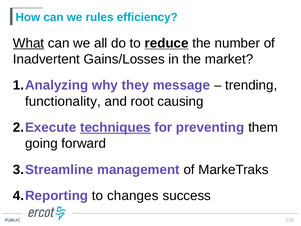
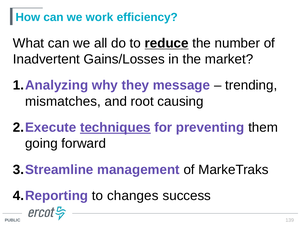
rules: rules -> work
What underline: present -> none
functionality: functionality -> mismatches
